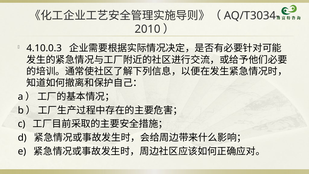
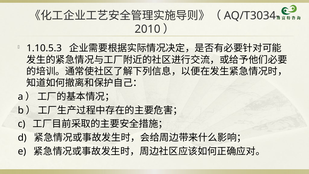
4.10.0.3: 4.10.0.3 -> 1.10.5.3
